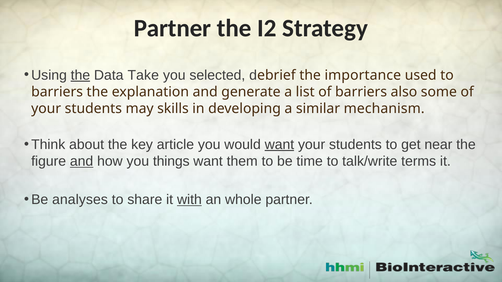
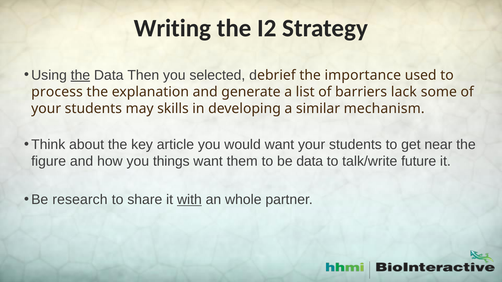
Partner at (172, 28): Partner -> Writing
Take: Take -> Then
barriers at (57, 92): barriers -> process
also: also -> lack
want at (279, 145) underline: present -> none
and at (82, 161) underline: present -> none
be time: time -> data
terms: terms -> future
analyses: analyses -> research
